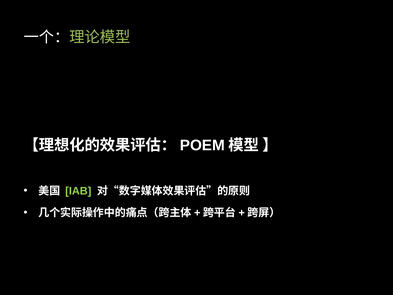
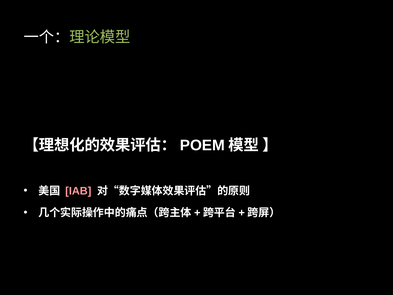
IAB colour: light green -> pink
